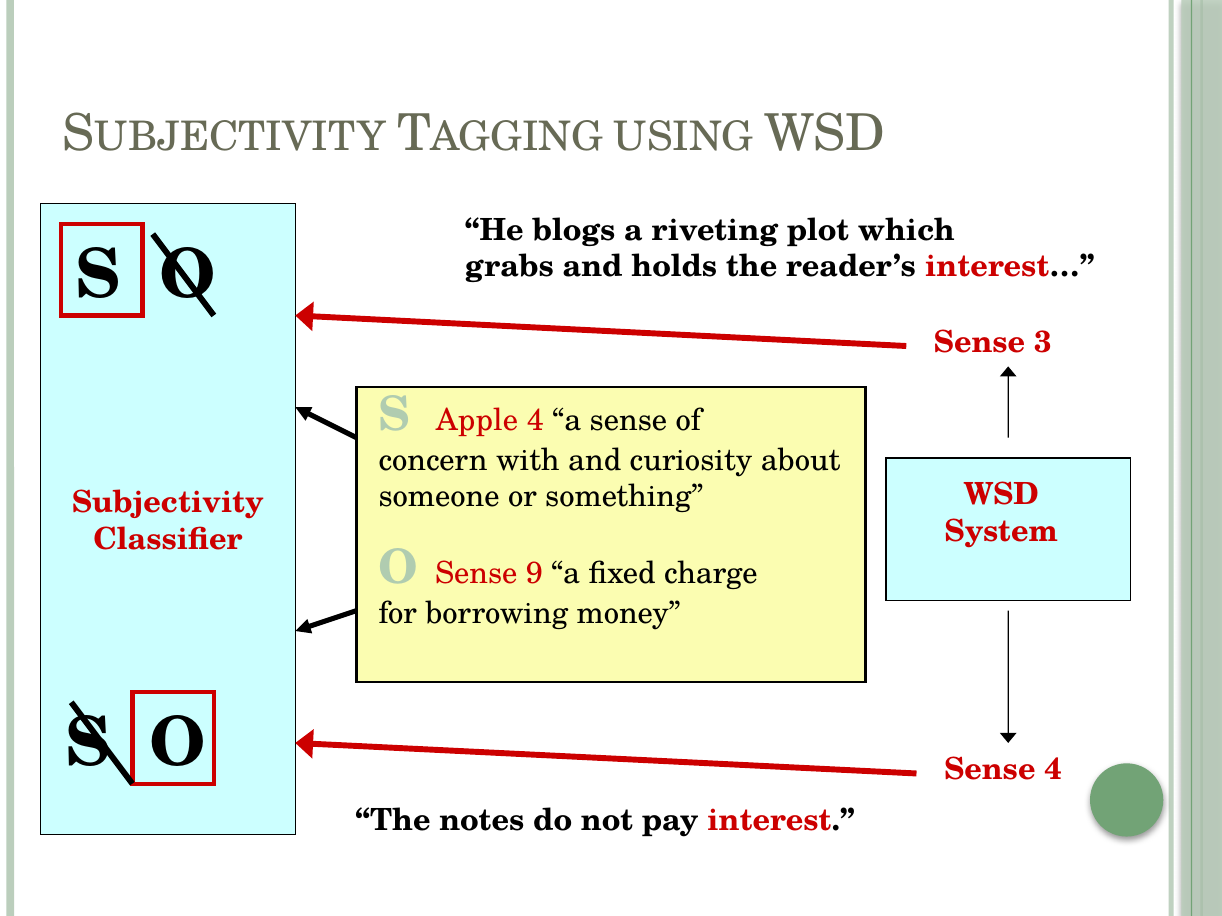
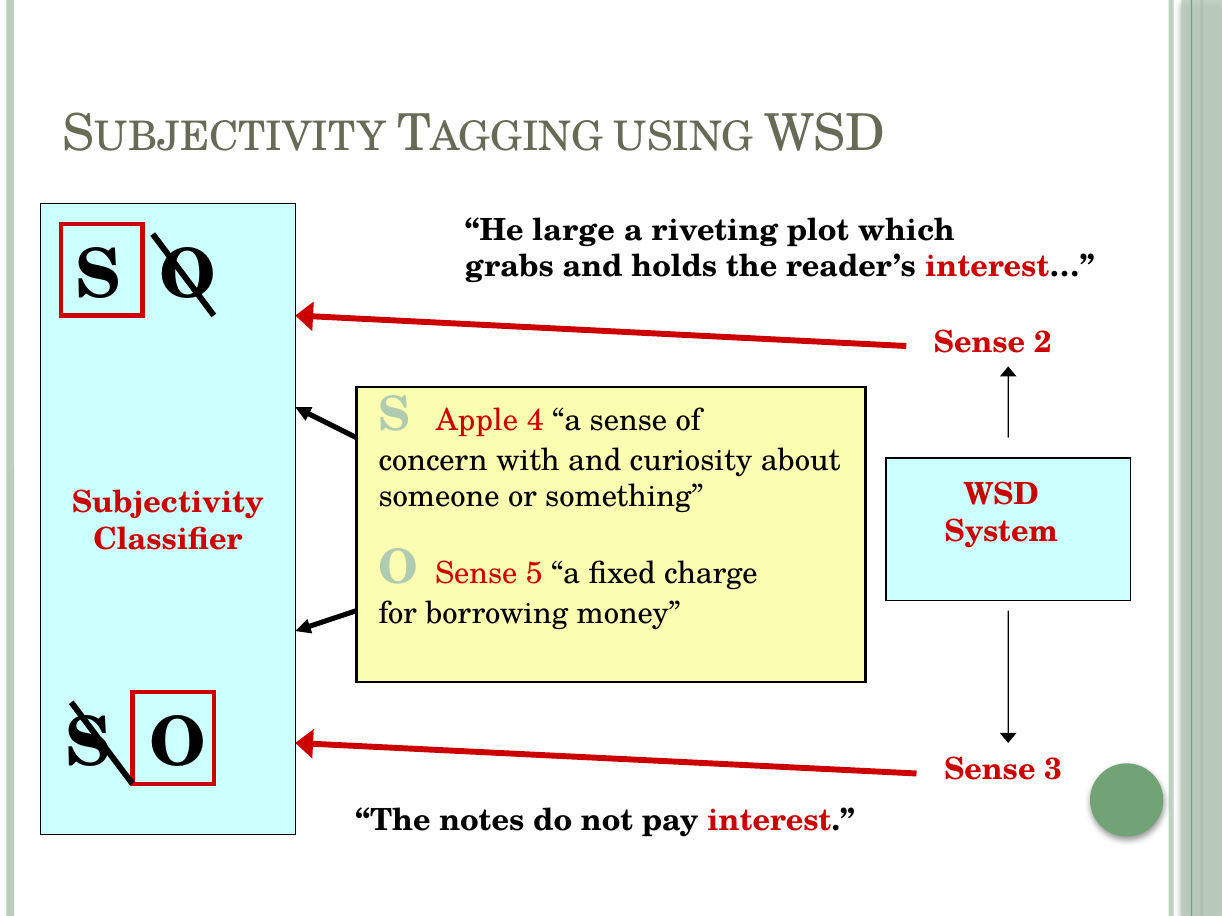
blogs: blogs -> large
3: 3 -> 2
9: 9 -> 5
Sense 4: 4 -> 3
